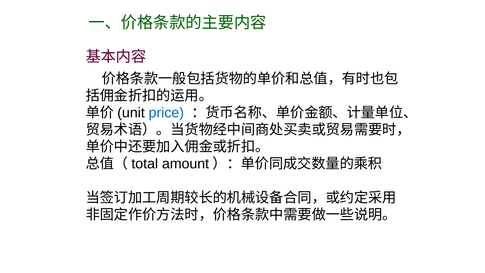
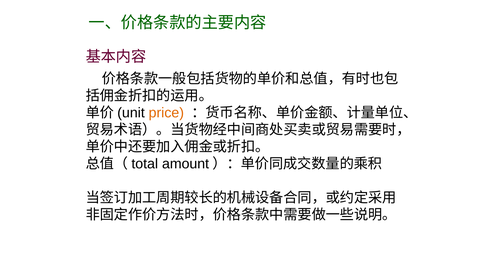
price colour: blue -> orange
